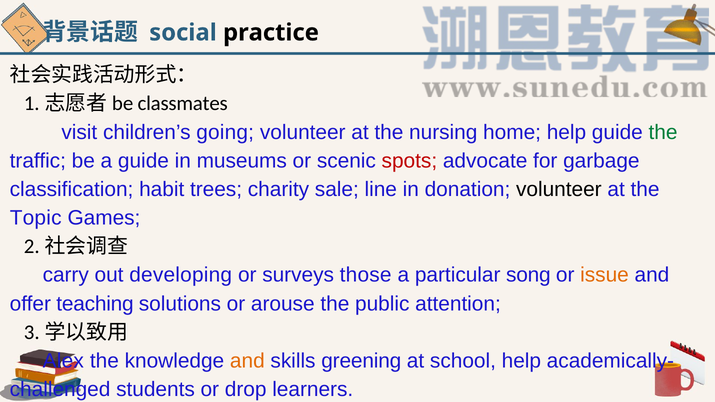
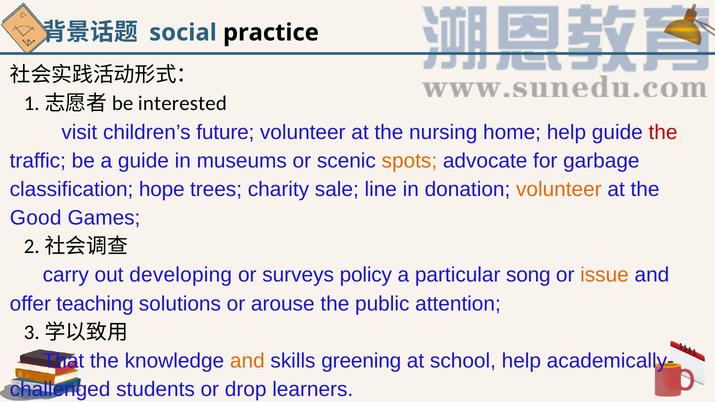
classmates: classmates -> interested
going: going -> future
the at (663, 132) colour: green -> red
spots colour: red -> orange
habit: habit -> hope
volunteer at (559, 190) colour: black -> orange
Topic: Topic -> Good
those: those -> policy
Alex: Alex -> That
